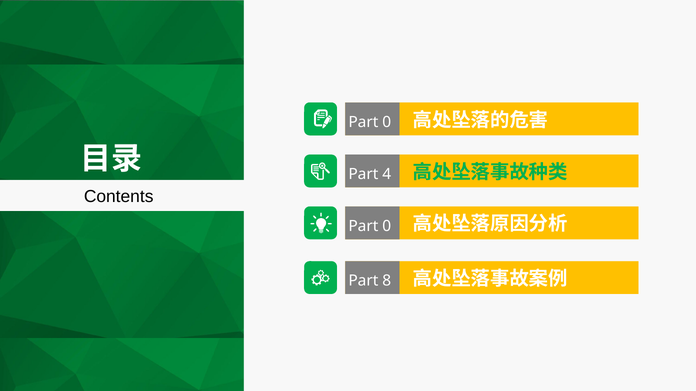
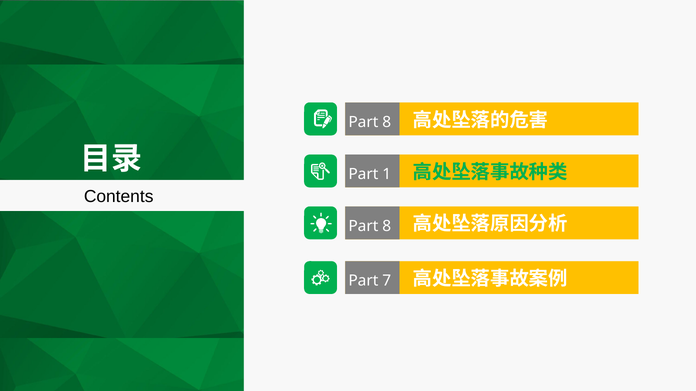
0 at (387, 122): 0 -> 8
4: 4 -> 1
0 at (387, 226): 0 -> 8
8: 8 -> 7
